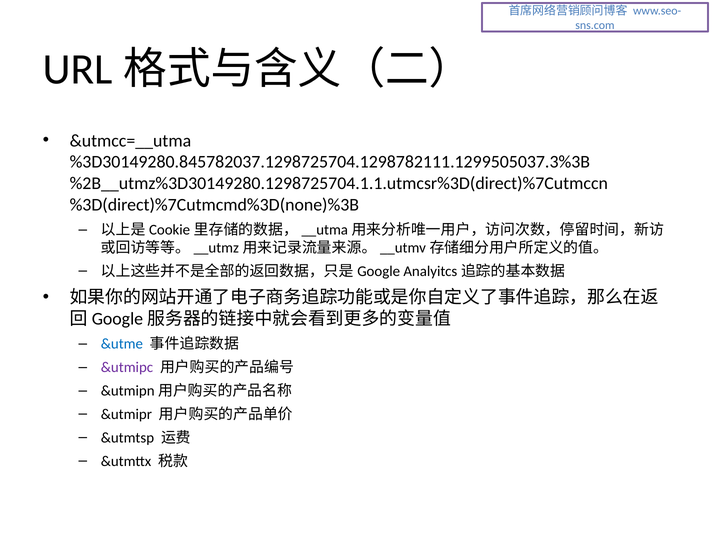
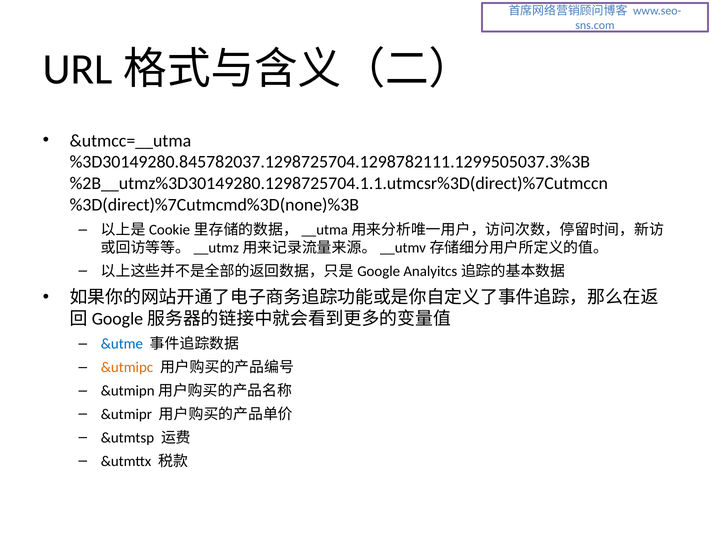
&utmipc colour: purple -> orange
